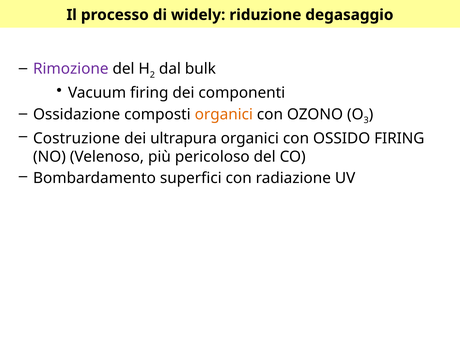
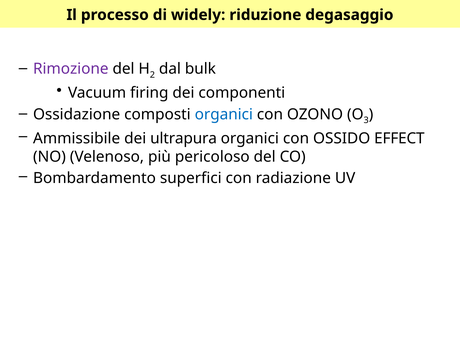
organici at (224, 114) colour: orange -> blue
Costruzione: Costruzione -> Ammissibile
OSSIDO FIRING: FIRING -> EFFECT
